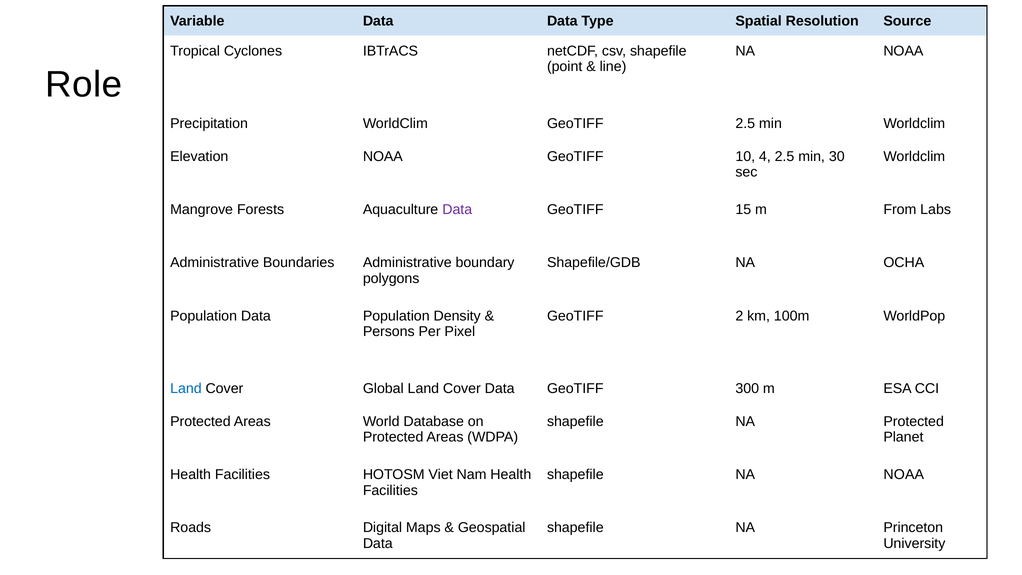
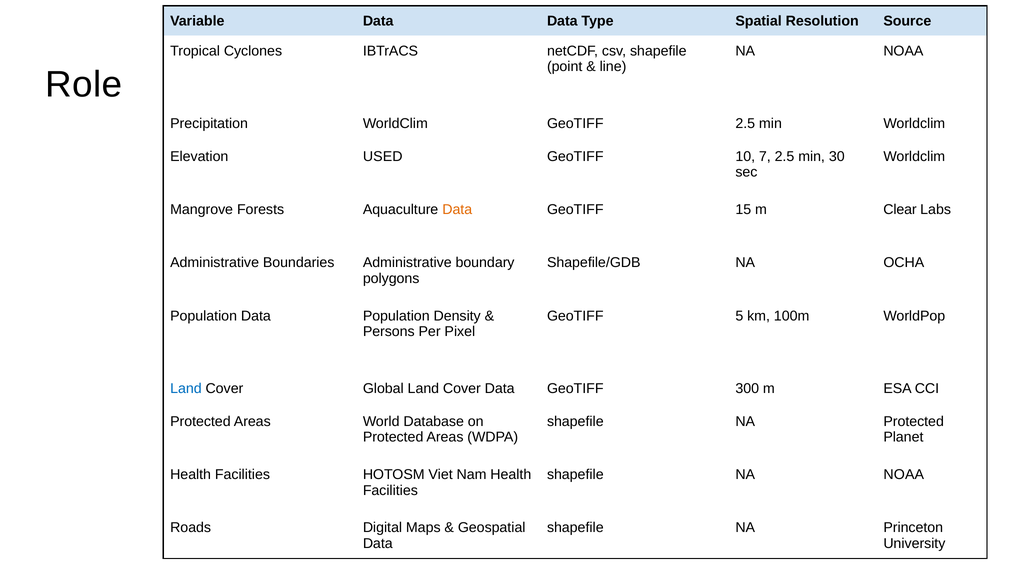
Elevation NOAA: NOAA -> USED
4: 4 -> 7
Data at (457, 209) colour: purple -> orange
From: From -> Clear
2: 2 -> 5
